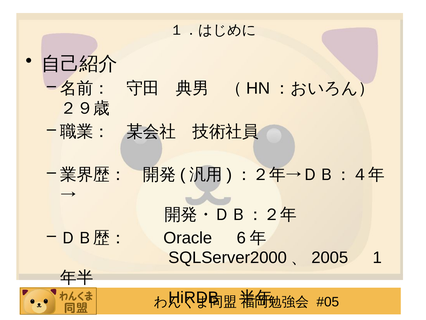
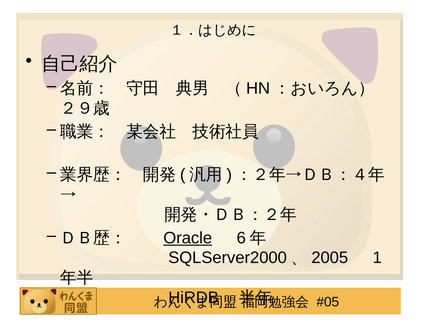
Oracle underline: none -> present
